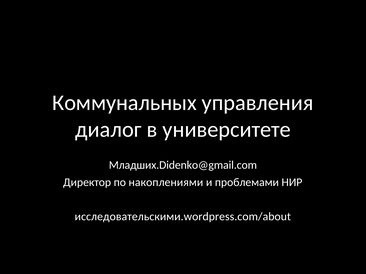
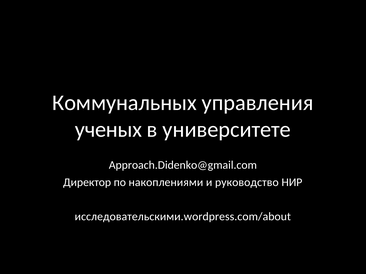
диалог: диалог -> ученых
Младших.Didenko@gmail.com: Младших.Didenko@gmail.com -> Approach.Didenko@gmail.com
проблемами: проблемами -> руководство
